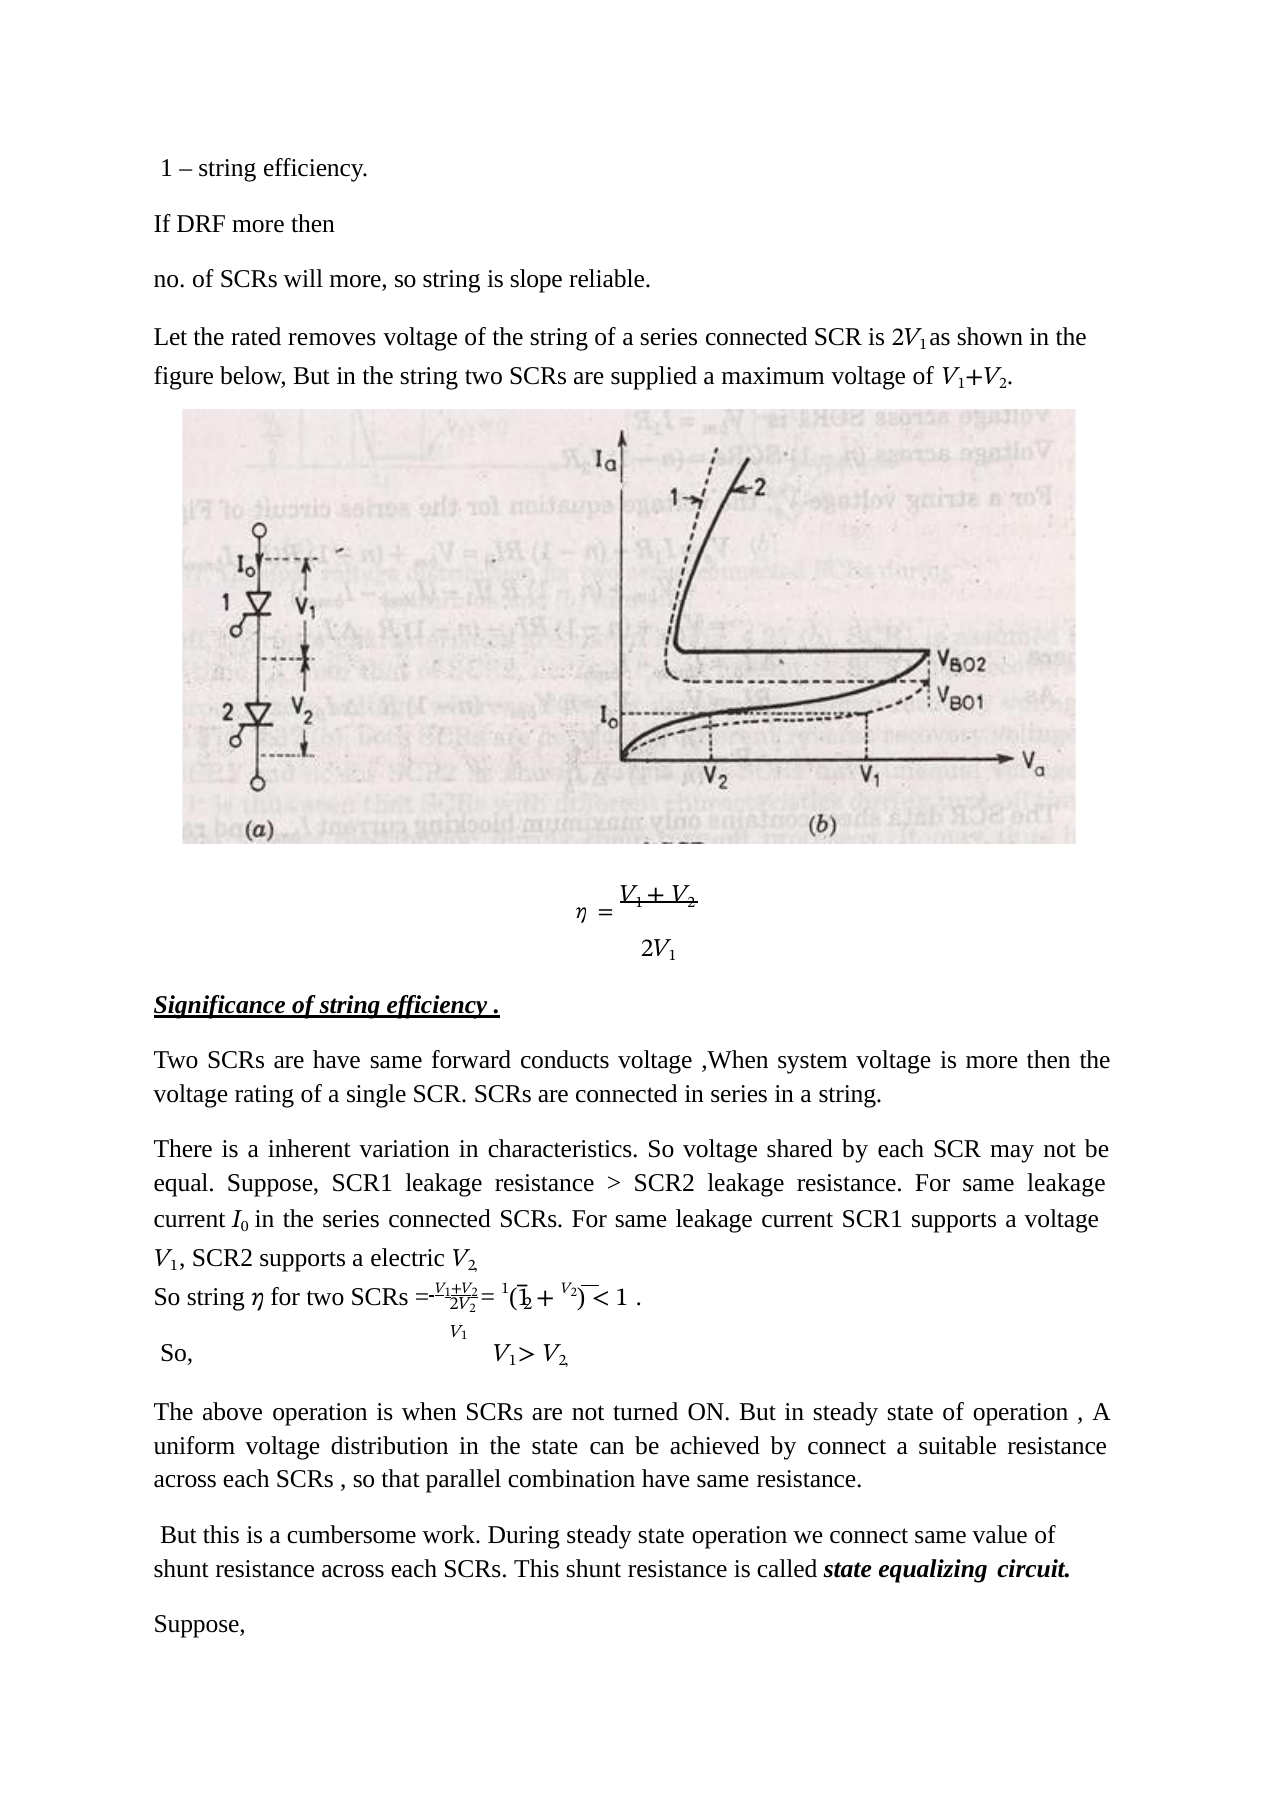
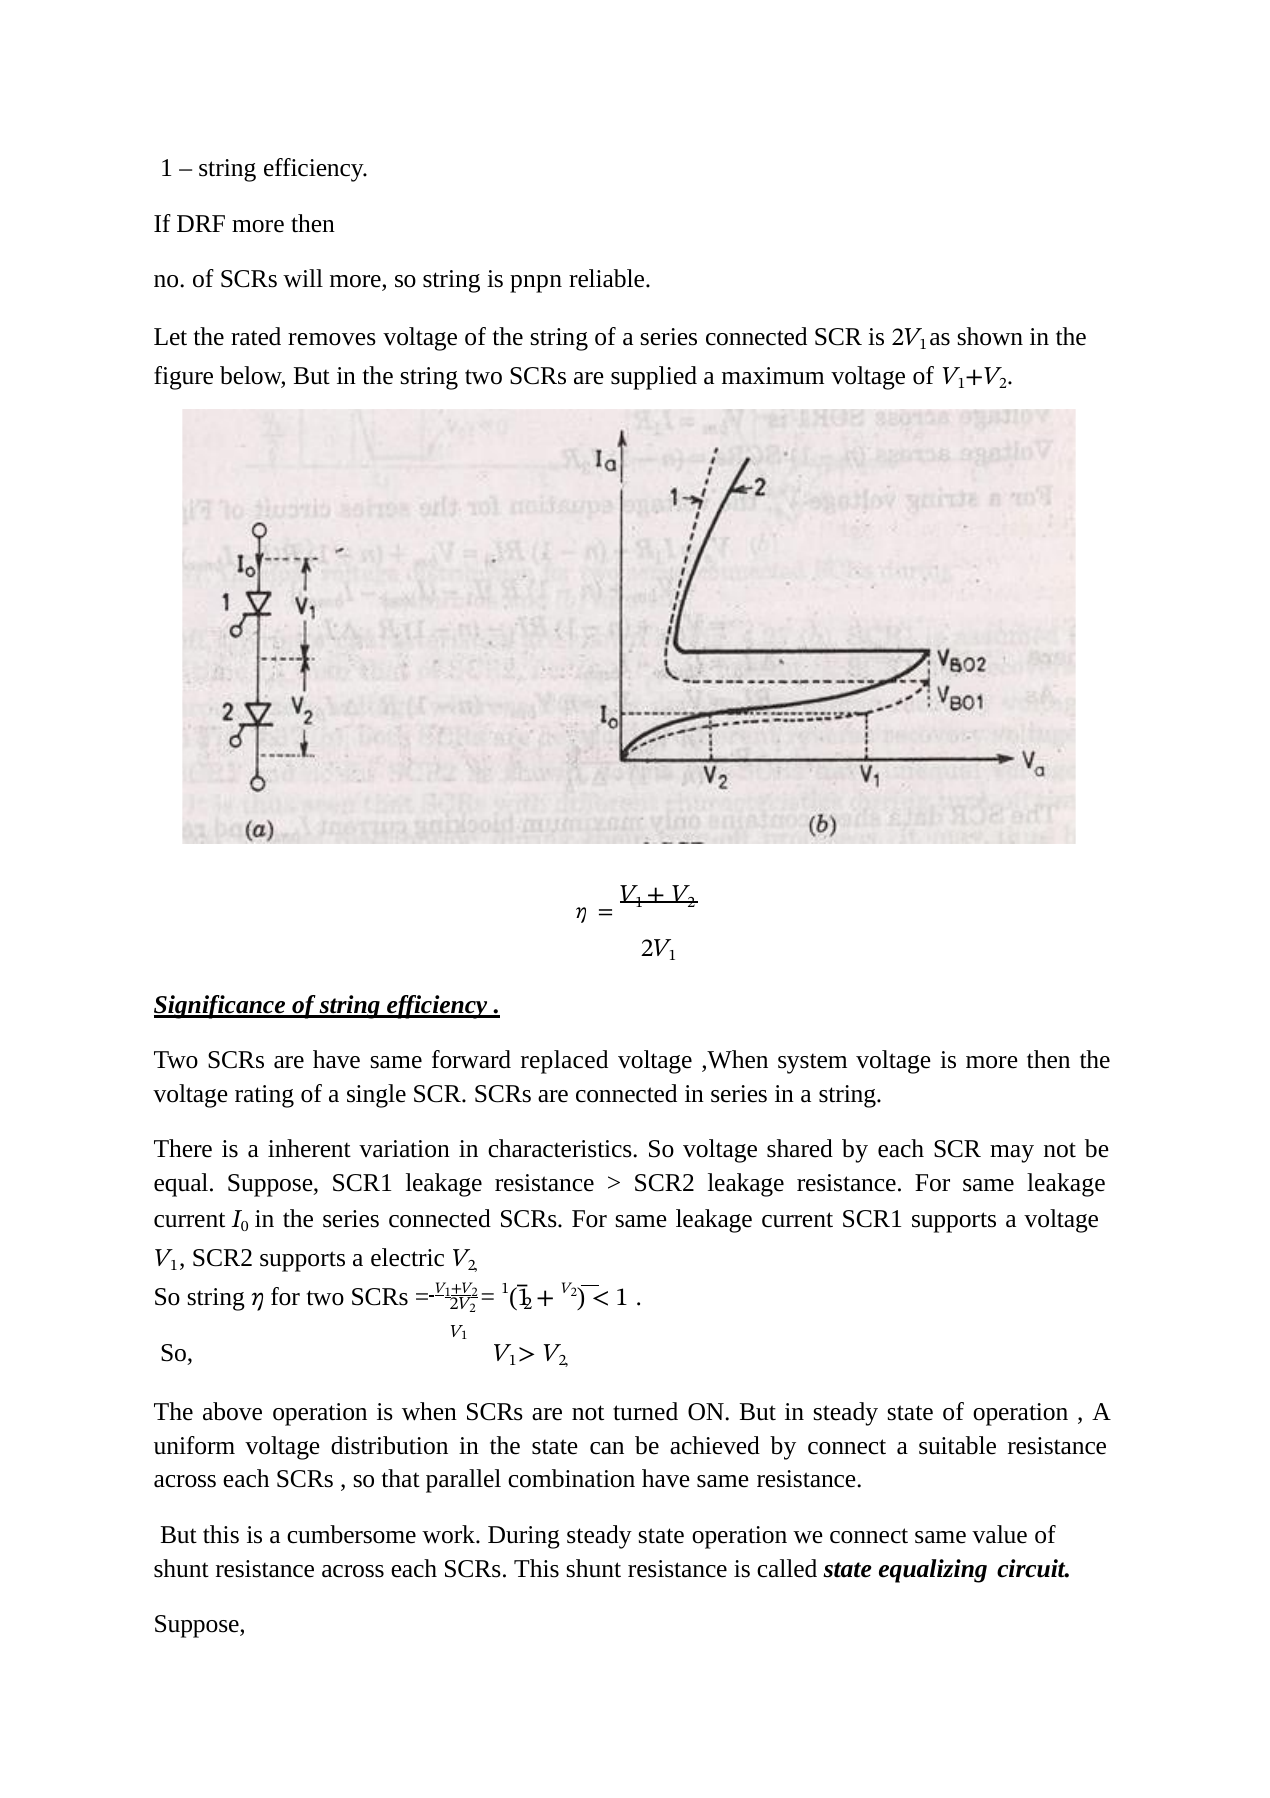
slope: slope -> pnpn
conducts: conducts -> replaced
